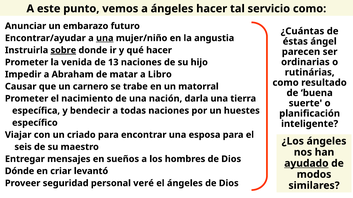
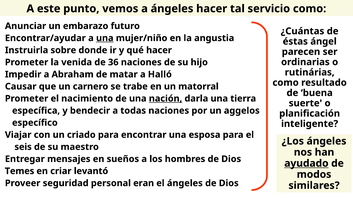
sobre underline: present -> none
13: 13 -> 36
Libro: Libro -> Halló
nación underline: none -> present
huestes: huestes -> aggelos
Dónde: Dónde -> Temes
veré: veré -> eran
